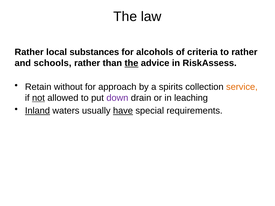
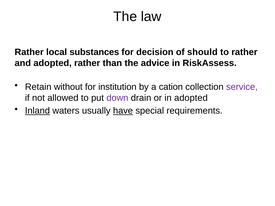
alcohols: alcohols -> decision
criteria: criteria -> should
and schools: schools -> adopted
the at (131, 63) underline: present -> none
approach: approach -> institution
spirits: spirits -> cation
service colour: orange -> purple
not underline: present -> none
in leaching: leaching -> adopted
